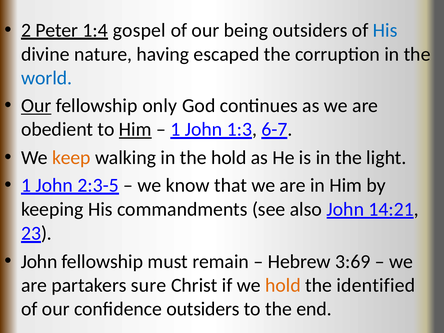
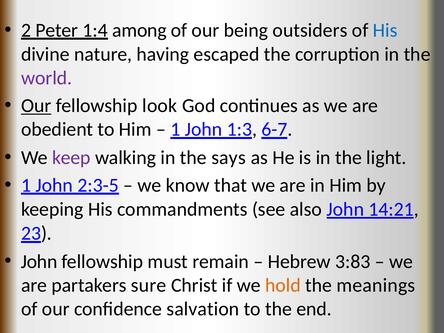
gospel: gospel -> among
world colour: blue -> purple
only: only -> look
Him at (135, 129) underline: present -> none
keep colour: orange -> purple
the hold: hold -> says
3:69: 3:69 -> 3:83
identified: identified -> meanings
confidence outsiders: outsiders -> salvation
